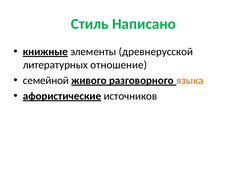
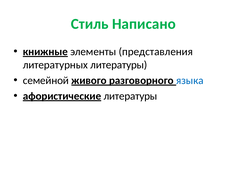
древнерусской: древнерусской -> представления
литературных отношение: отношение -> литературы
языка colour: orange -> blue
источников at (130, 96): источников -> литературы
